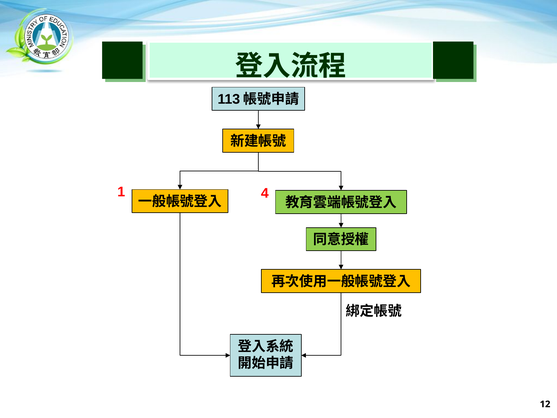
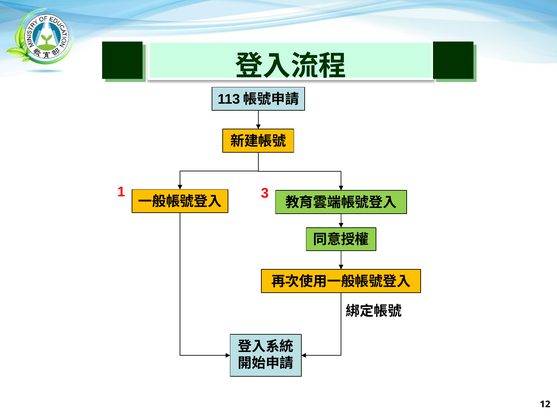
4: 4 -> 3
